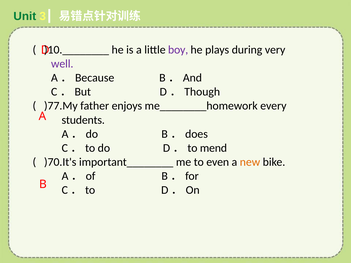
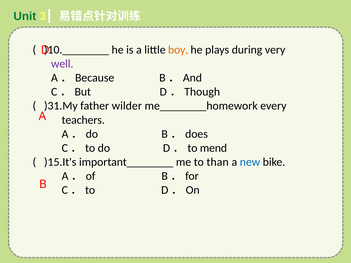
boy colour: purple -> orange
)77.My: )77.My -> )31.My
enjoys: enjoys -> wilder
students: students -> teachers
)70.It's: )70.It's -> )15.It's
even: even -> than
new colour: orange -> blue
